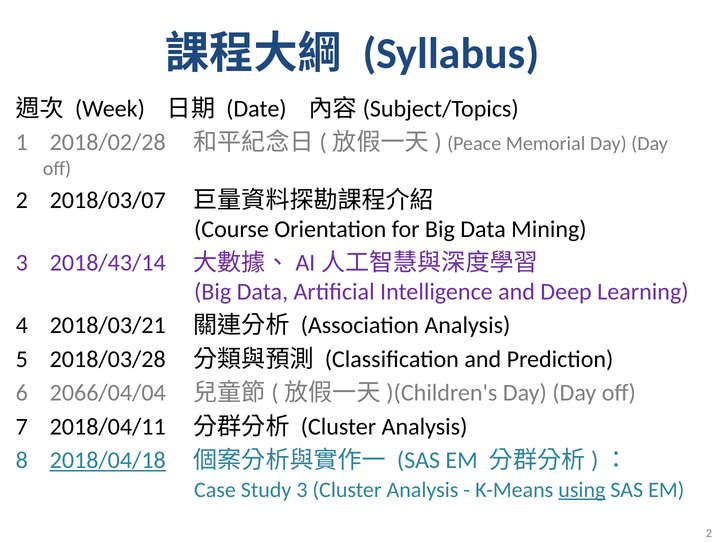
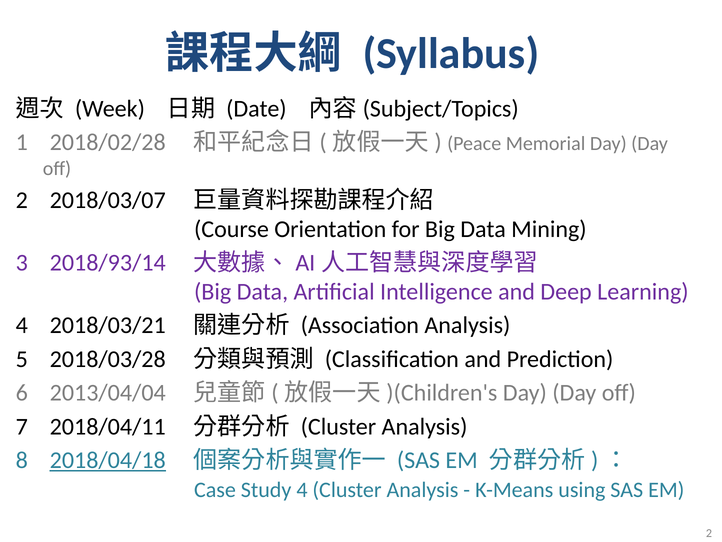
2018/43/14: 2018/43/14 -> 2018/93/14
2066/04/04: 2066/04/04 -> 2013/04/04
Study 3: 3 -> 4
using underline: present -> none
